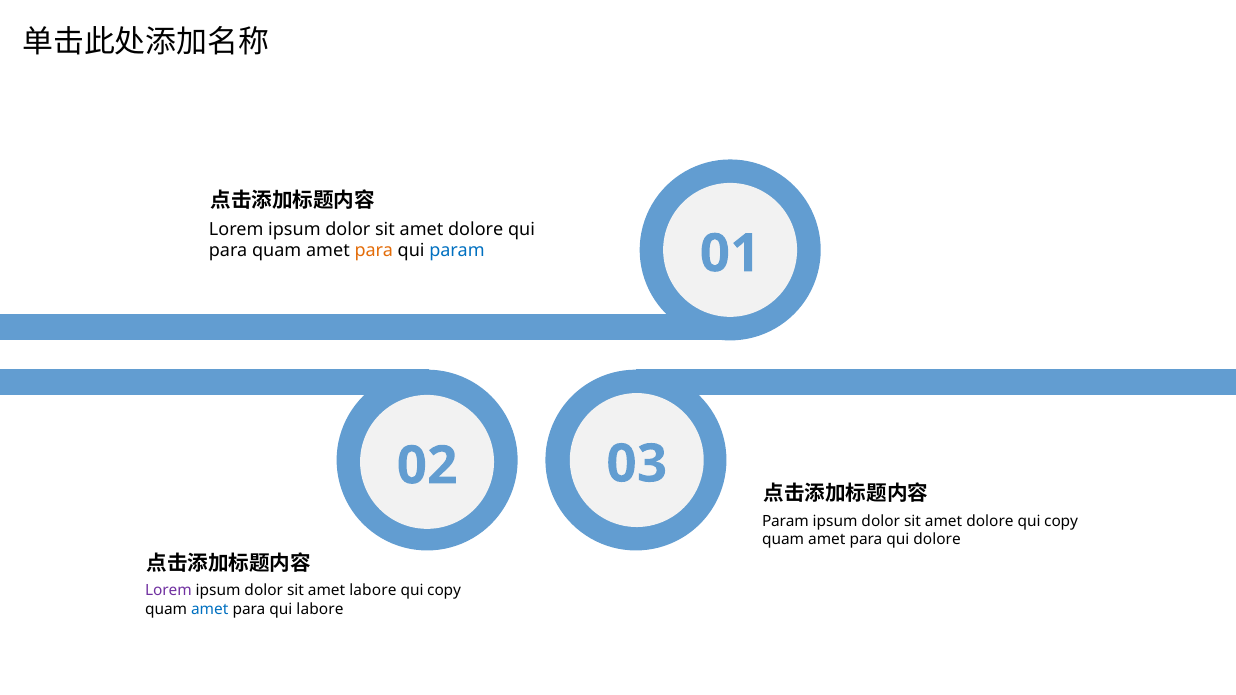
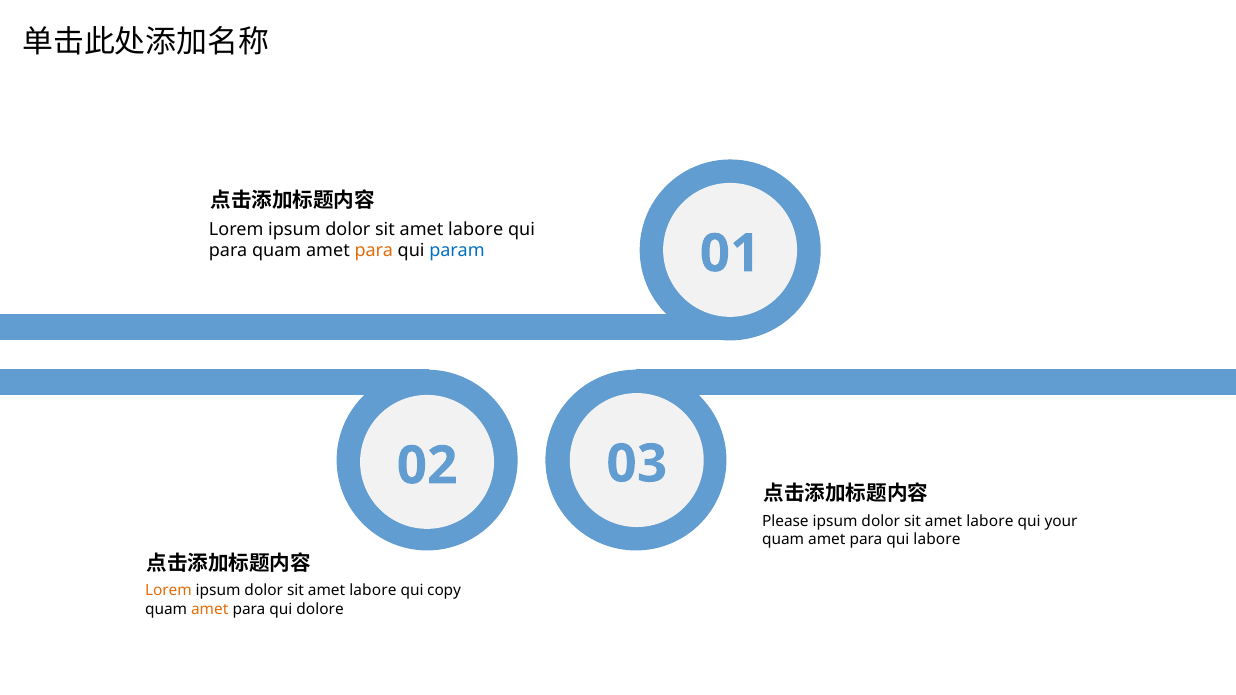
dolore at (476, 229): dolore -> labore
Param at (785, 522): Param -> Please
dolore at (990, 522): dolore -> labore
copy at (1061, 522): copy -> your
qui dolore: dolore -> labore
Lorem at (168, 591) colour: purple -> orange
amet at (210, 610) colour: blue -> orange
qui labore: labore -> dolore
